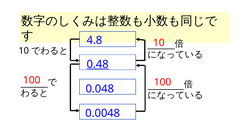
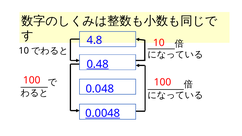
0.0048 underline: none -> present
